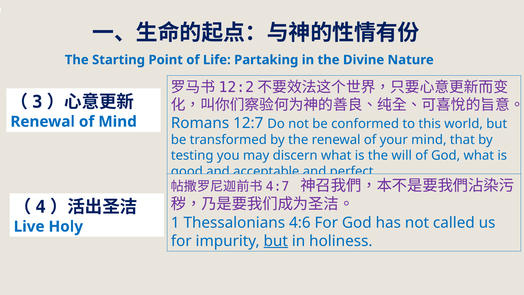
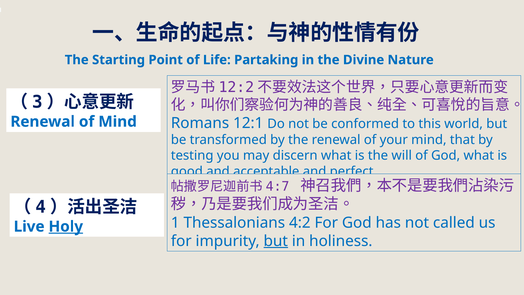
12:7: 12:7 -> 12:1
4:6: 4:6 -> 4:2
Holy underline: none -> present
